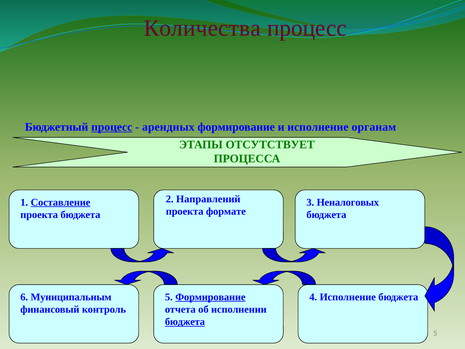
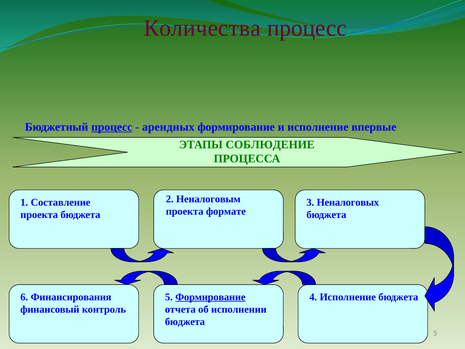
органам: органам -> впервые
ОТСУТСТВУЕТ: ОТСУТСТВУЕТ -> СОБЛЮДЕНИЕ
Направлений: Направлений -> Неналоговым
Составление underline: present -> none
Муниципальным: Муниципальным -> Финансирования
бюджета at (185, 322) underline: present -> none
